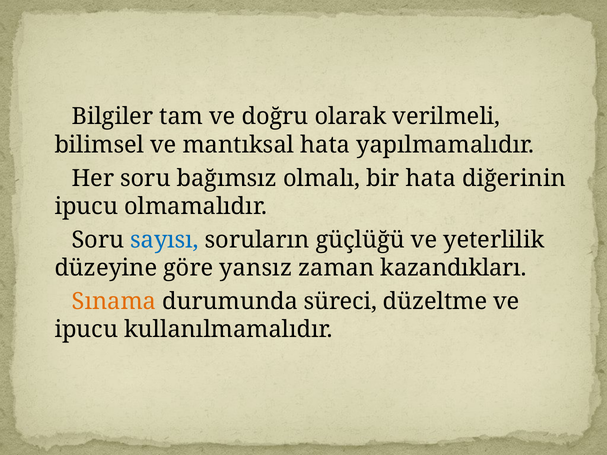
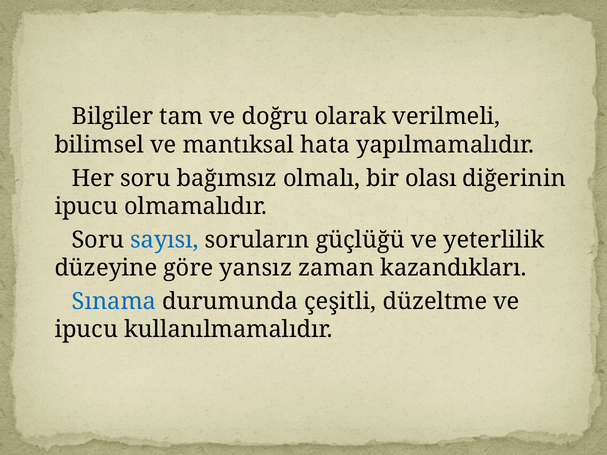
bir hata: hata -> olası
Sınama colour: orange -> blue
süreci: süreci -> çeşitli
